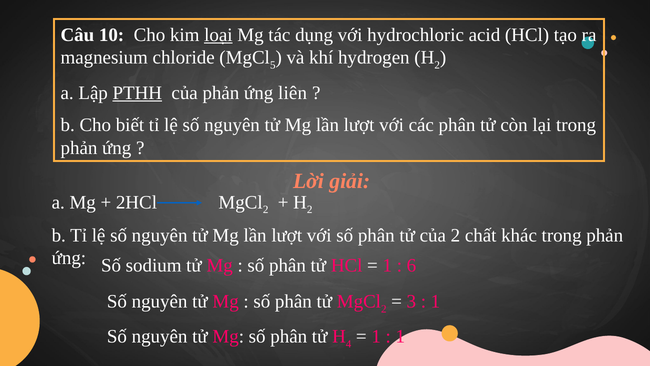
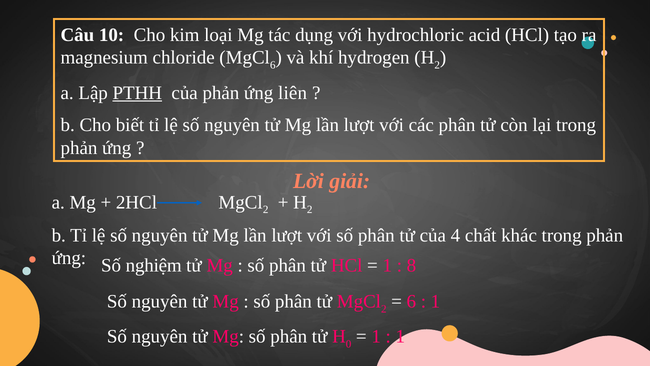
loại underline: present -> none
5 at (273, 65): 5 -> 6
của 2: 2 -> 4
sodium: sodium -> nghiệm
6: 6 -> 8
3 at (411, 301): 3 -> 6
4: 4 -> 0
